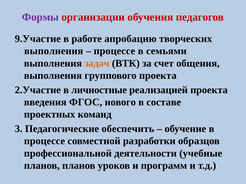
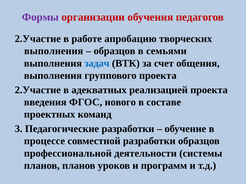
9.Участие at (38, 39): 9.Участие -> 2.Участие
процессе at (114, 51): процессе -> образцов
задач colour: orange -> blue
личностные: личностные -> адекватных
Педагогические обеспечить: обеспечить -> разработки
учебные: учебные -> системы
